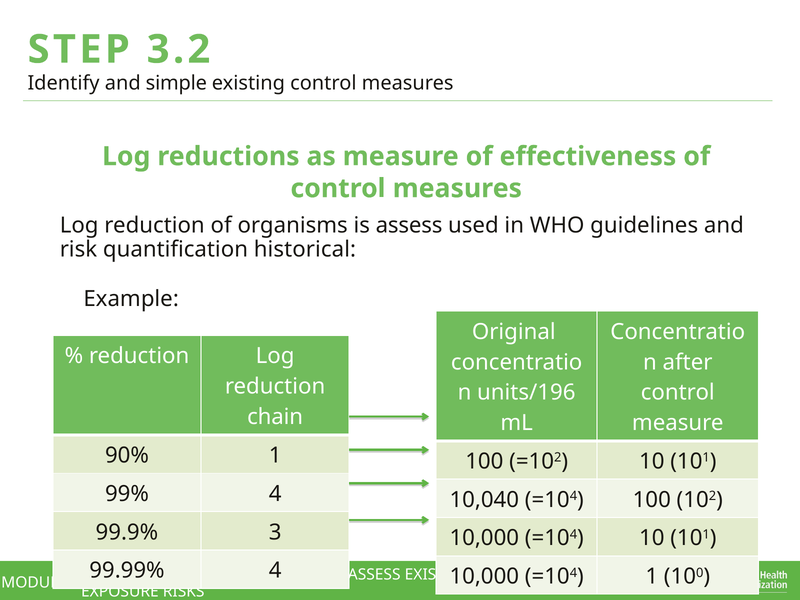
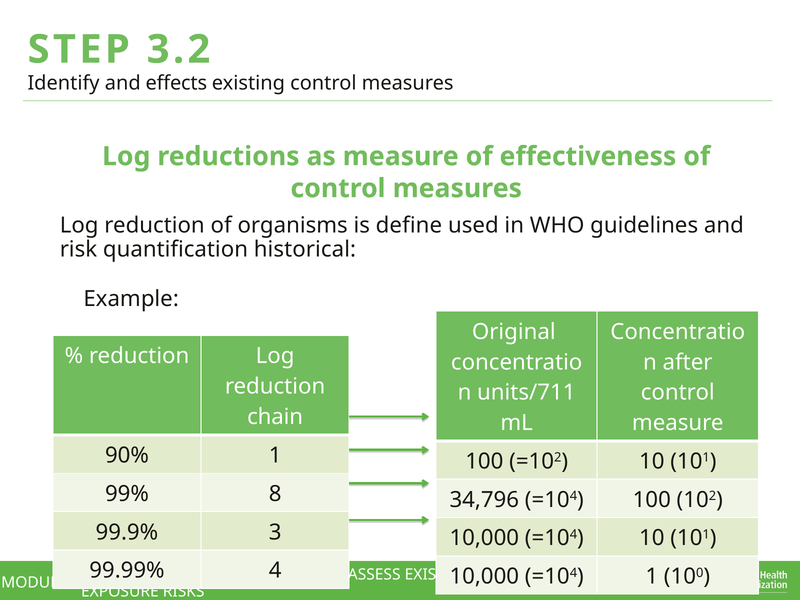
simple: simple -> effects
is assess: assess -> define
units/196: units/196 -> units/711
99% 4: 4 -> 8
10,040: 10,040 -> 34,796
